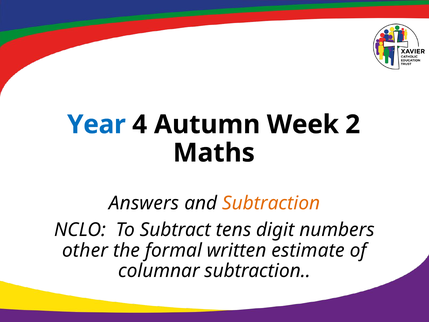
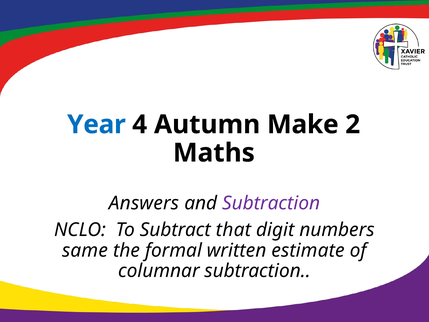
Week: Week -> Make
Subtraction at (271, 203) colour: orange -> purple
tens: tens -> that
other: other -> same
